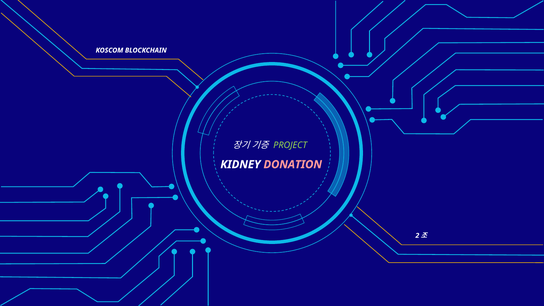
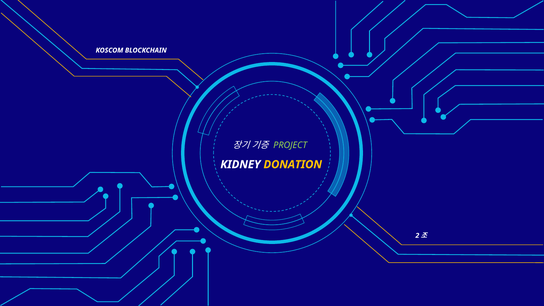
DONATION colour: pink -> yellow
